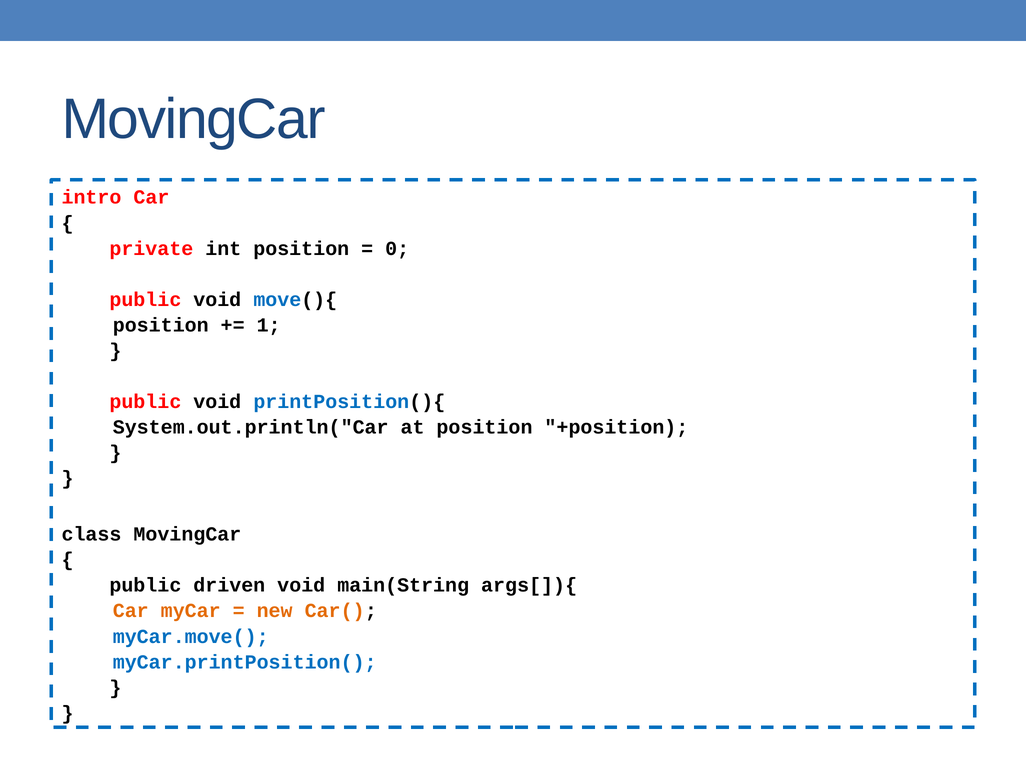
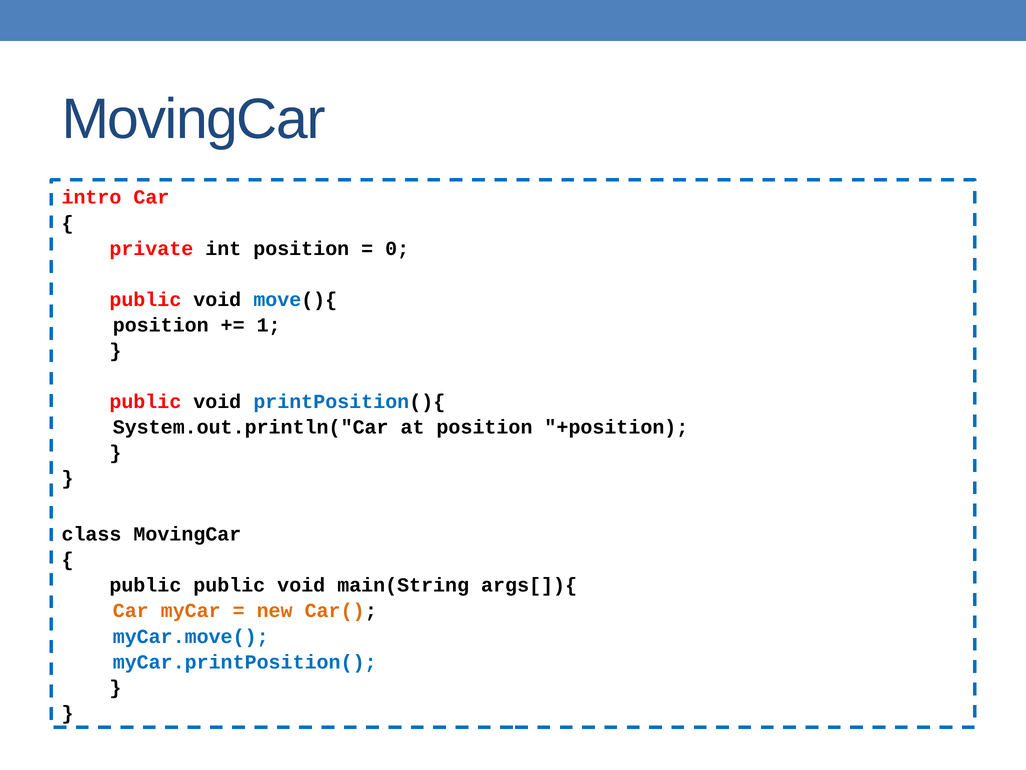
public driven: driven -> public
